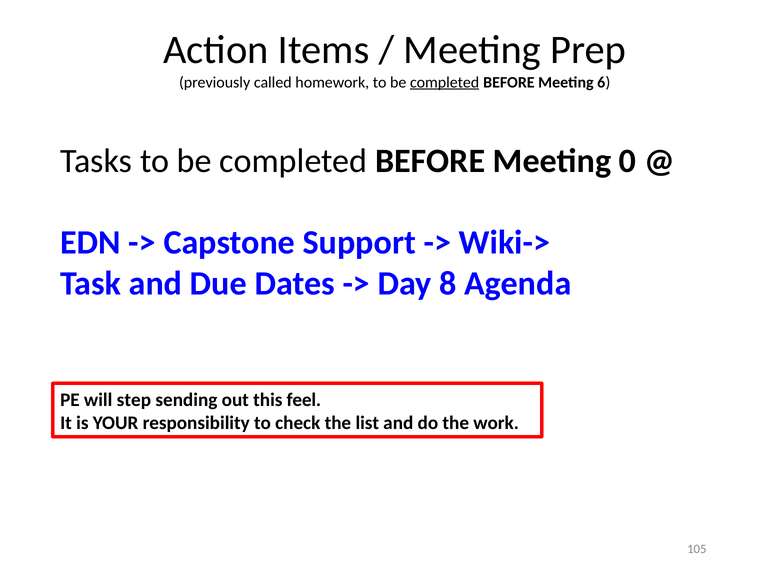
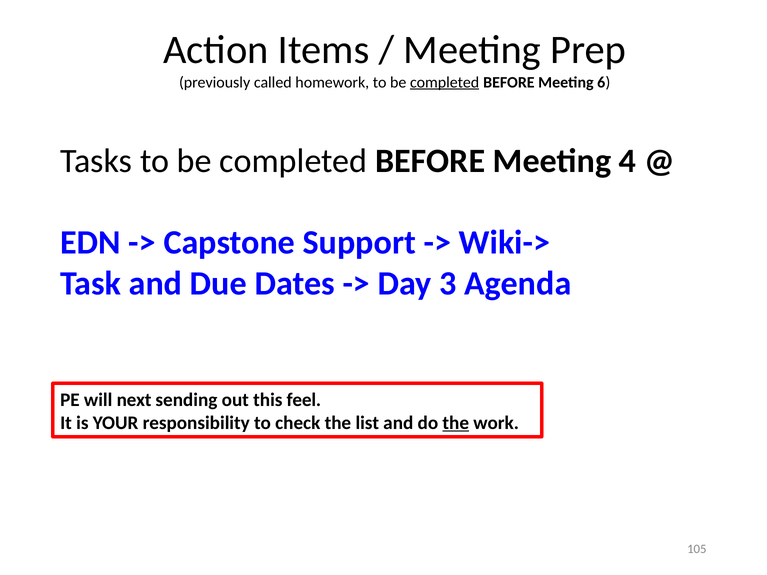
0: 0 -> 4
8: 8 -> 3
step: step -> next
the at (456, 423) underline: none -> present
